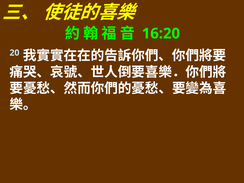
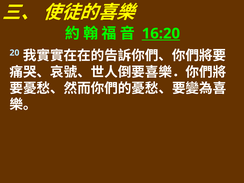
16:20 underline: none -> present
